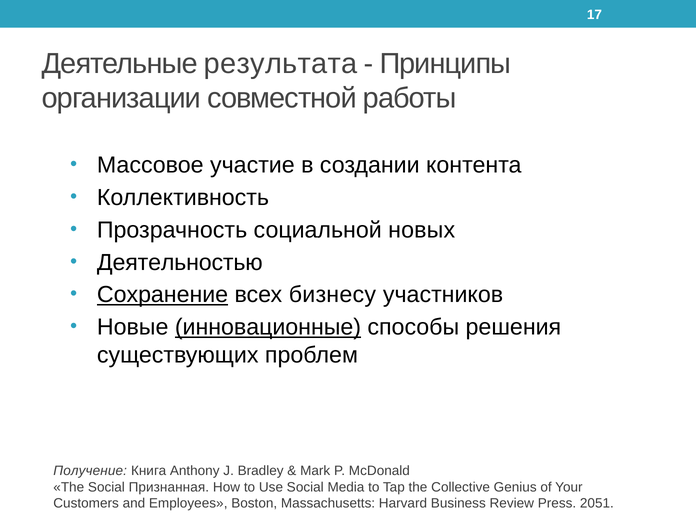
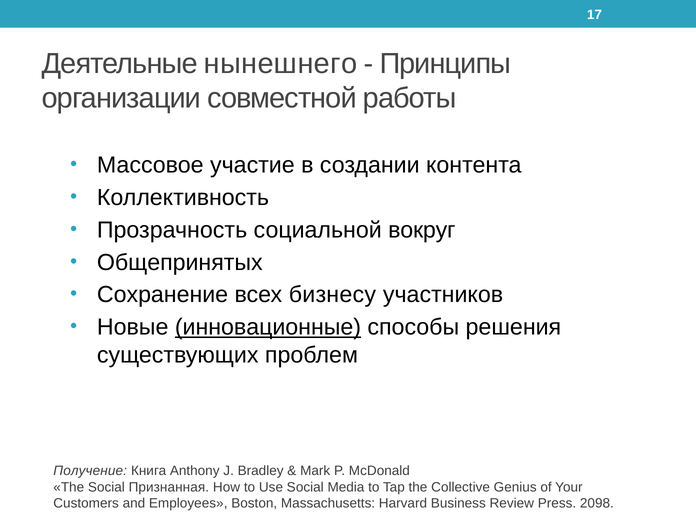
результата: результата -> нынешнего
новых: новых -> вокруг
Деятельностью: Деятельностью -> Общепринятых
Сохранение underline: present -> none
2051: 2051 -> 2098
